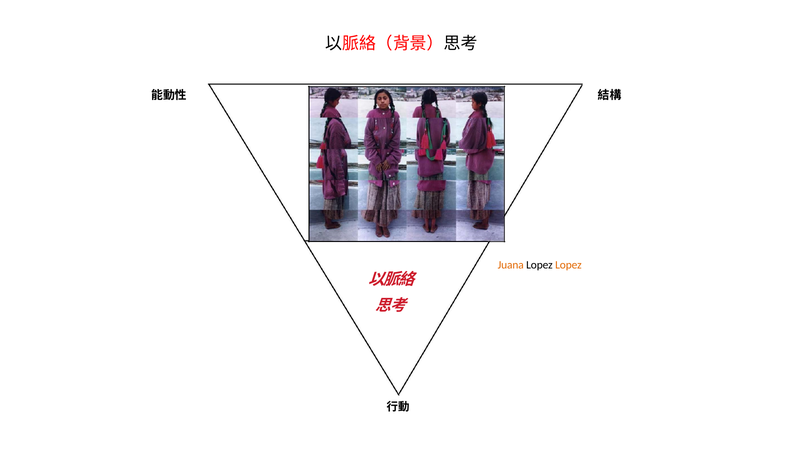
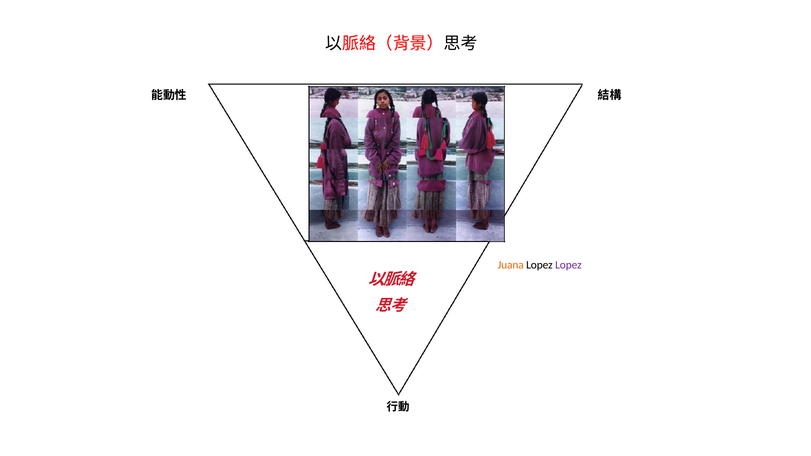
Lopez at (568, 265) colour: orange -> purple
